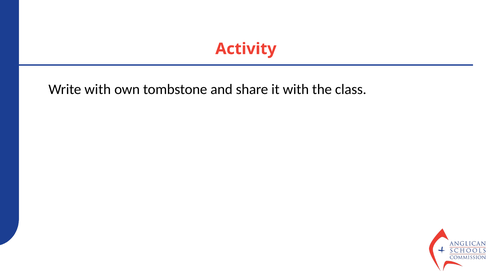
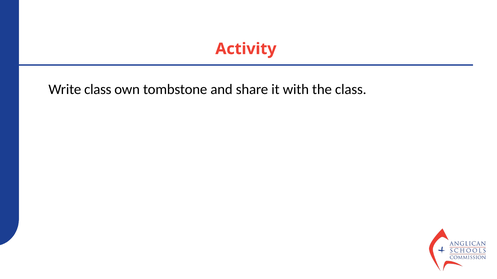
Write with: with -> class
